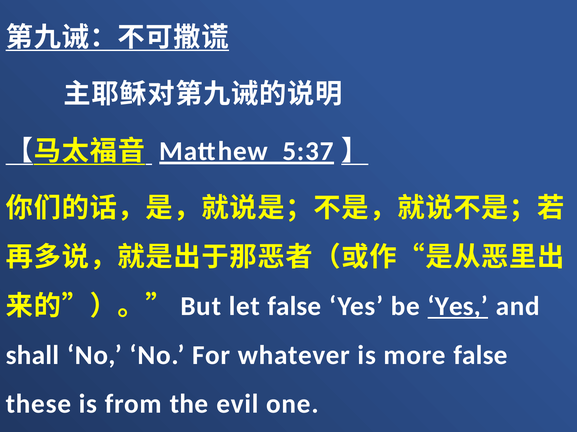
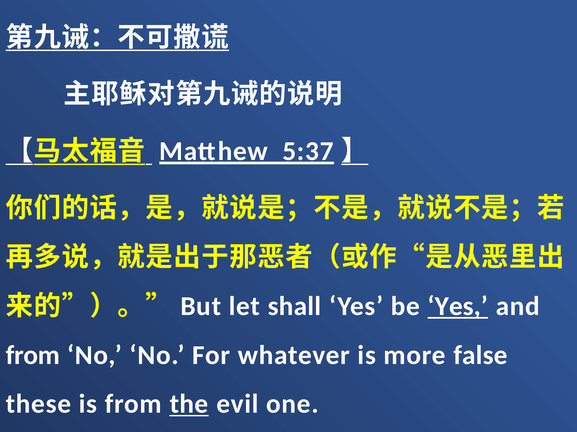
let false: false -> shall
shall at (33, 356): shall -> from
the underline: none -> present
